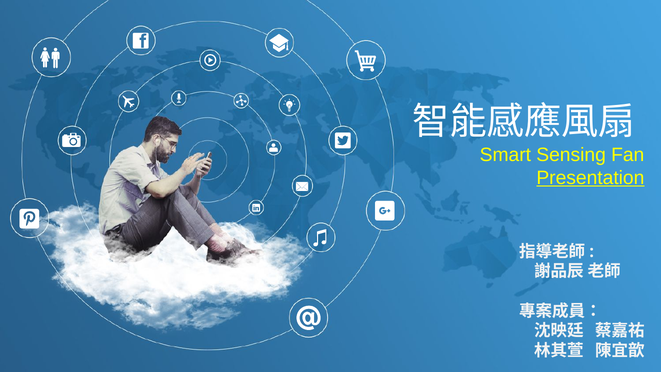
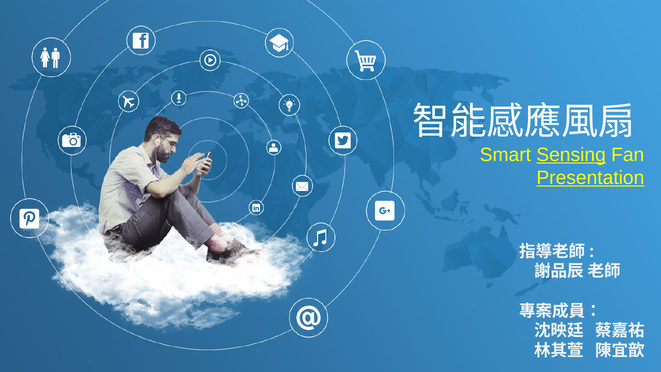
Sensing underline: none -> present
